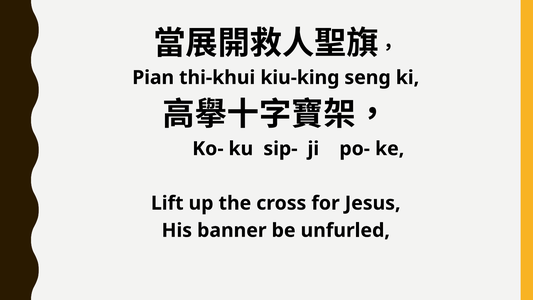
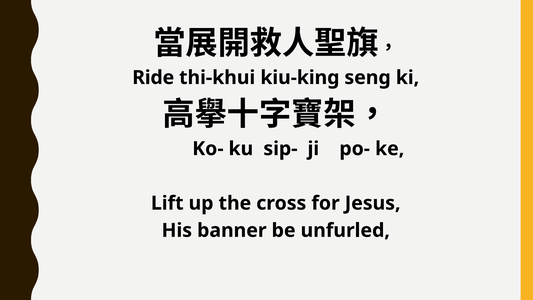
Pian: Pian -> Ride
